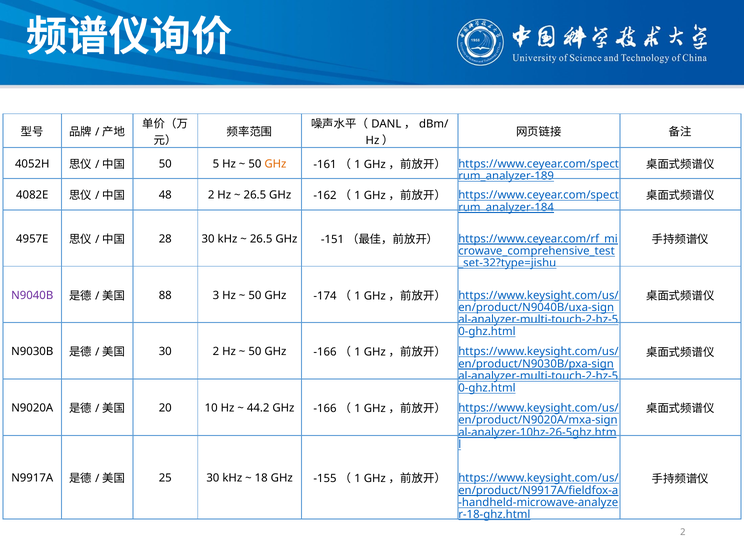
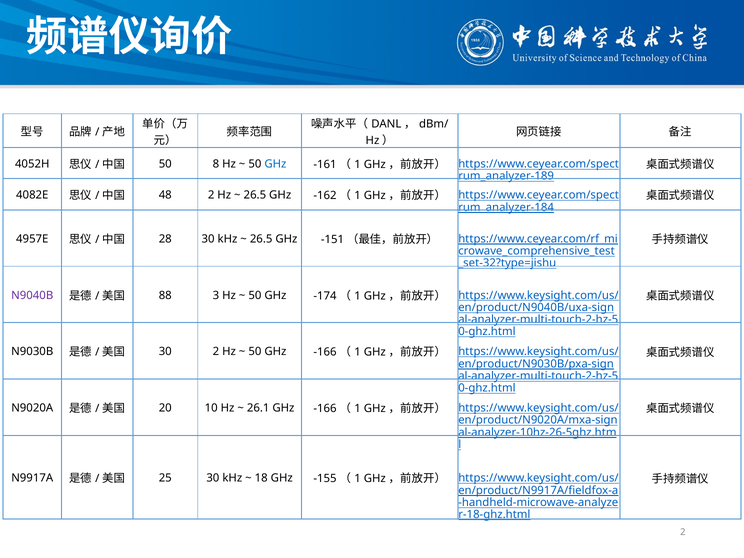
5: 5 -> 8
GHz at (275, 164) colour: orange -> blue
44.2: 44.2 -> 26.1
